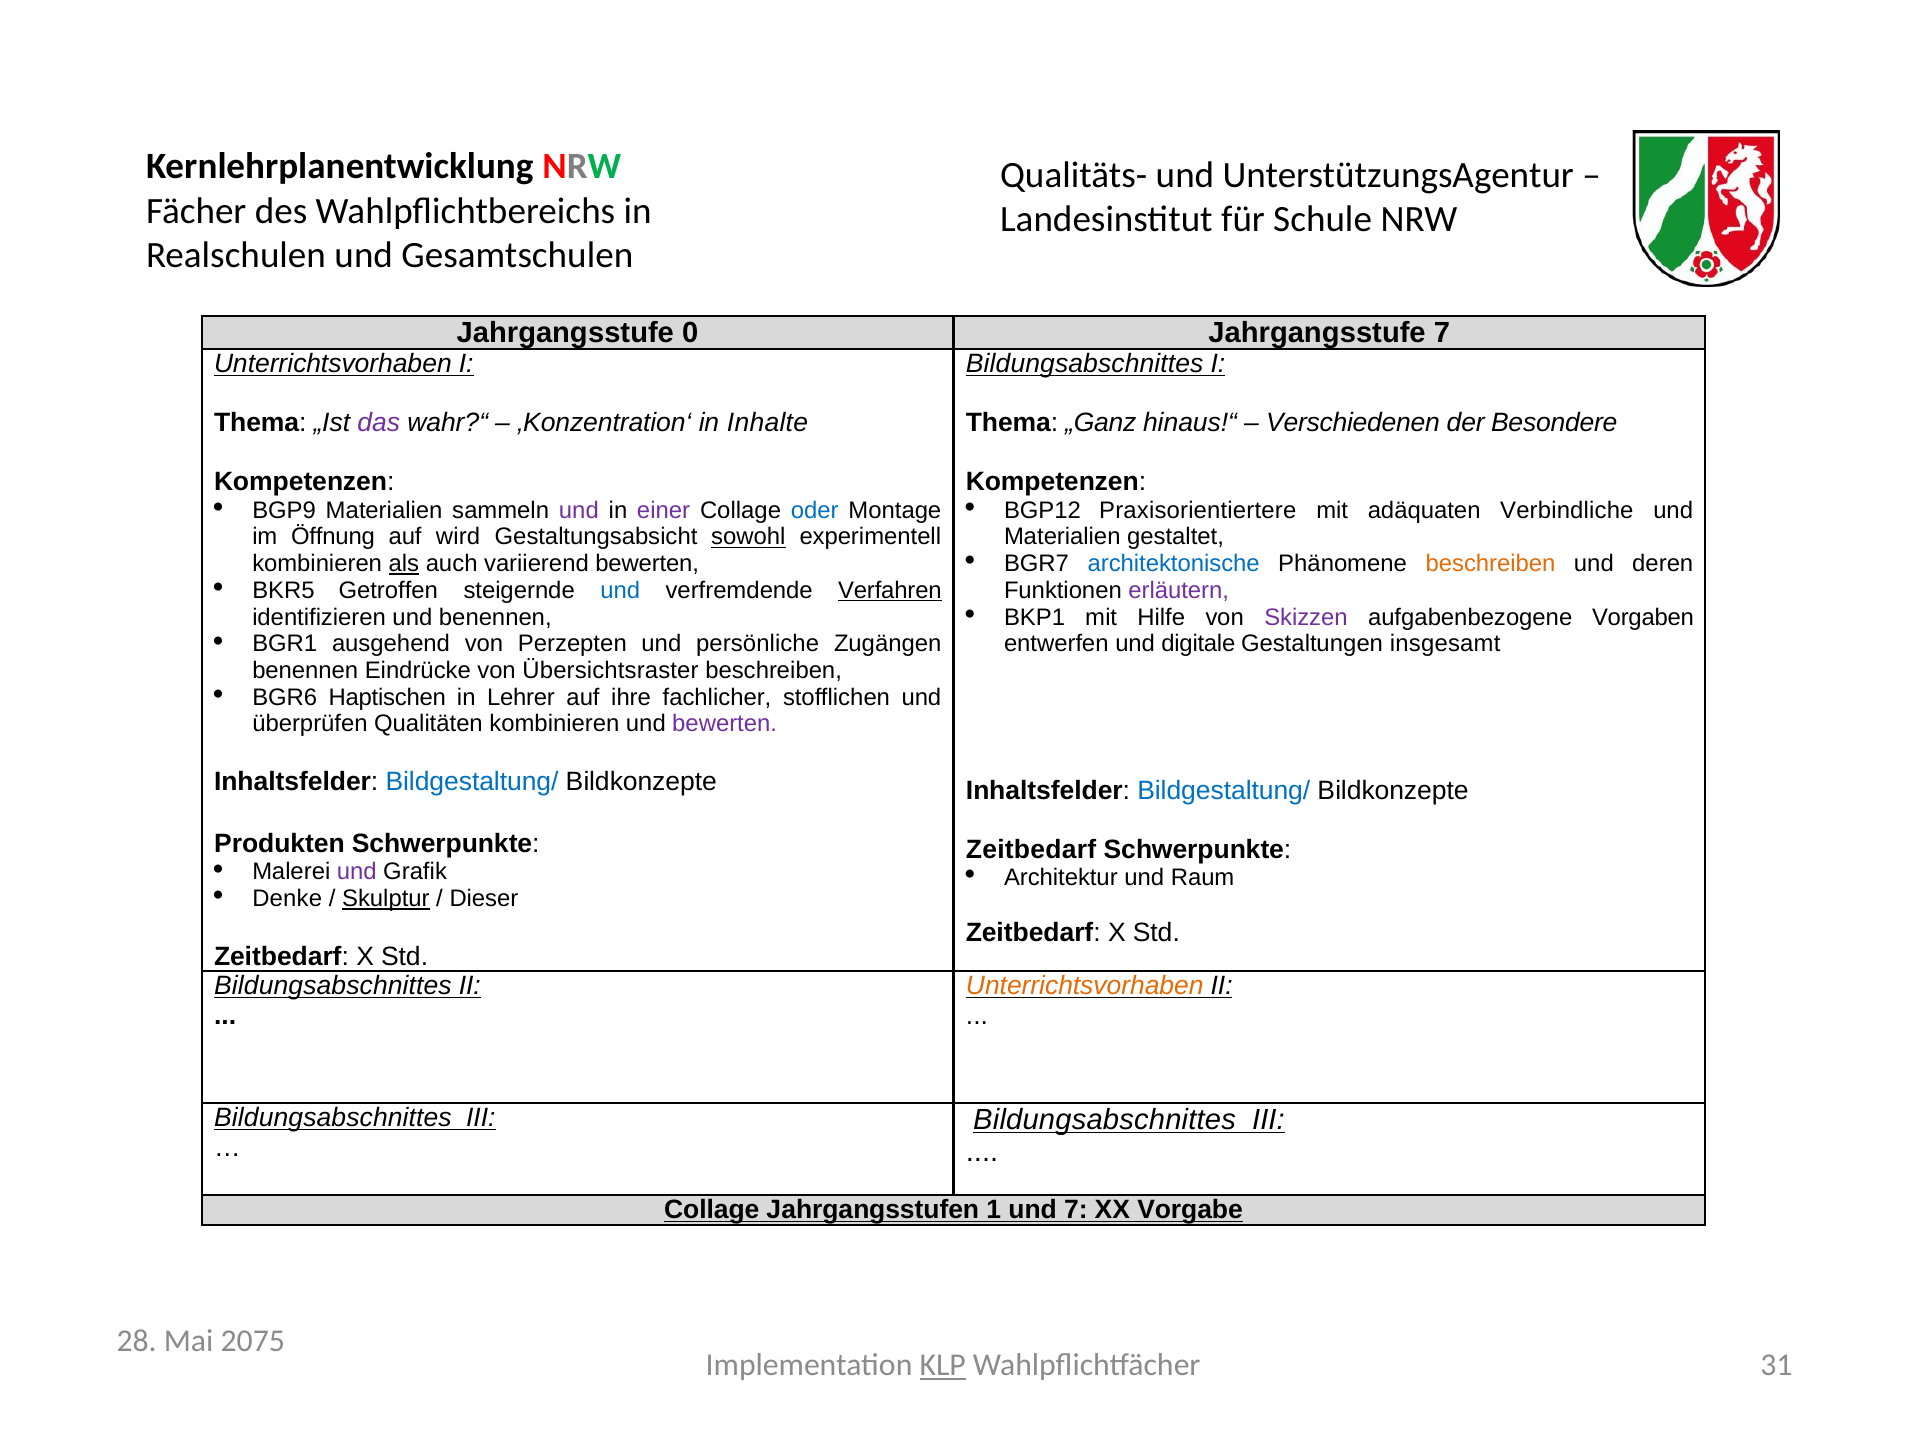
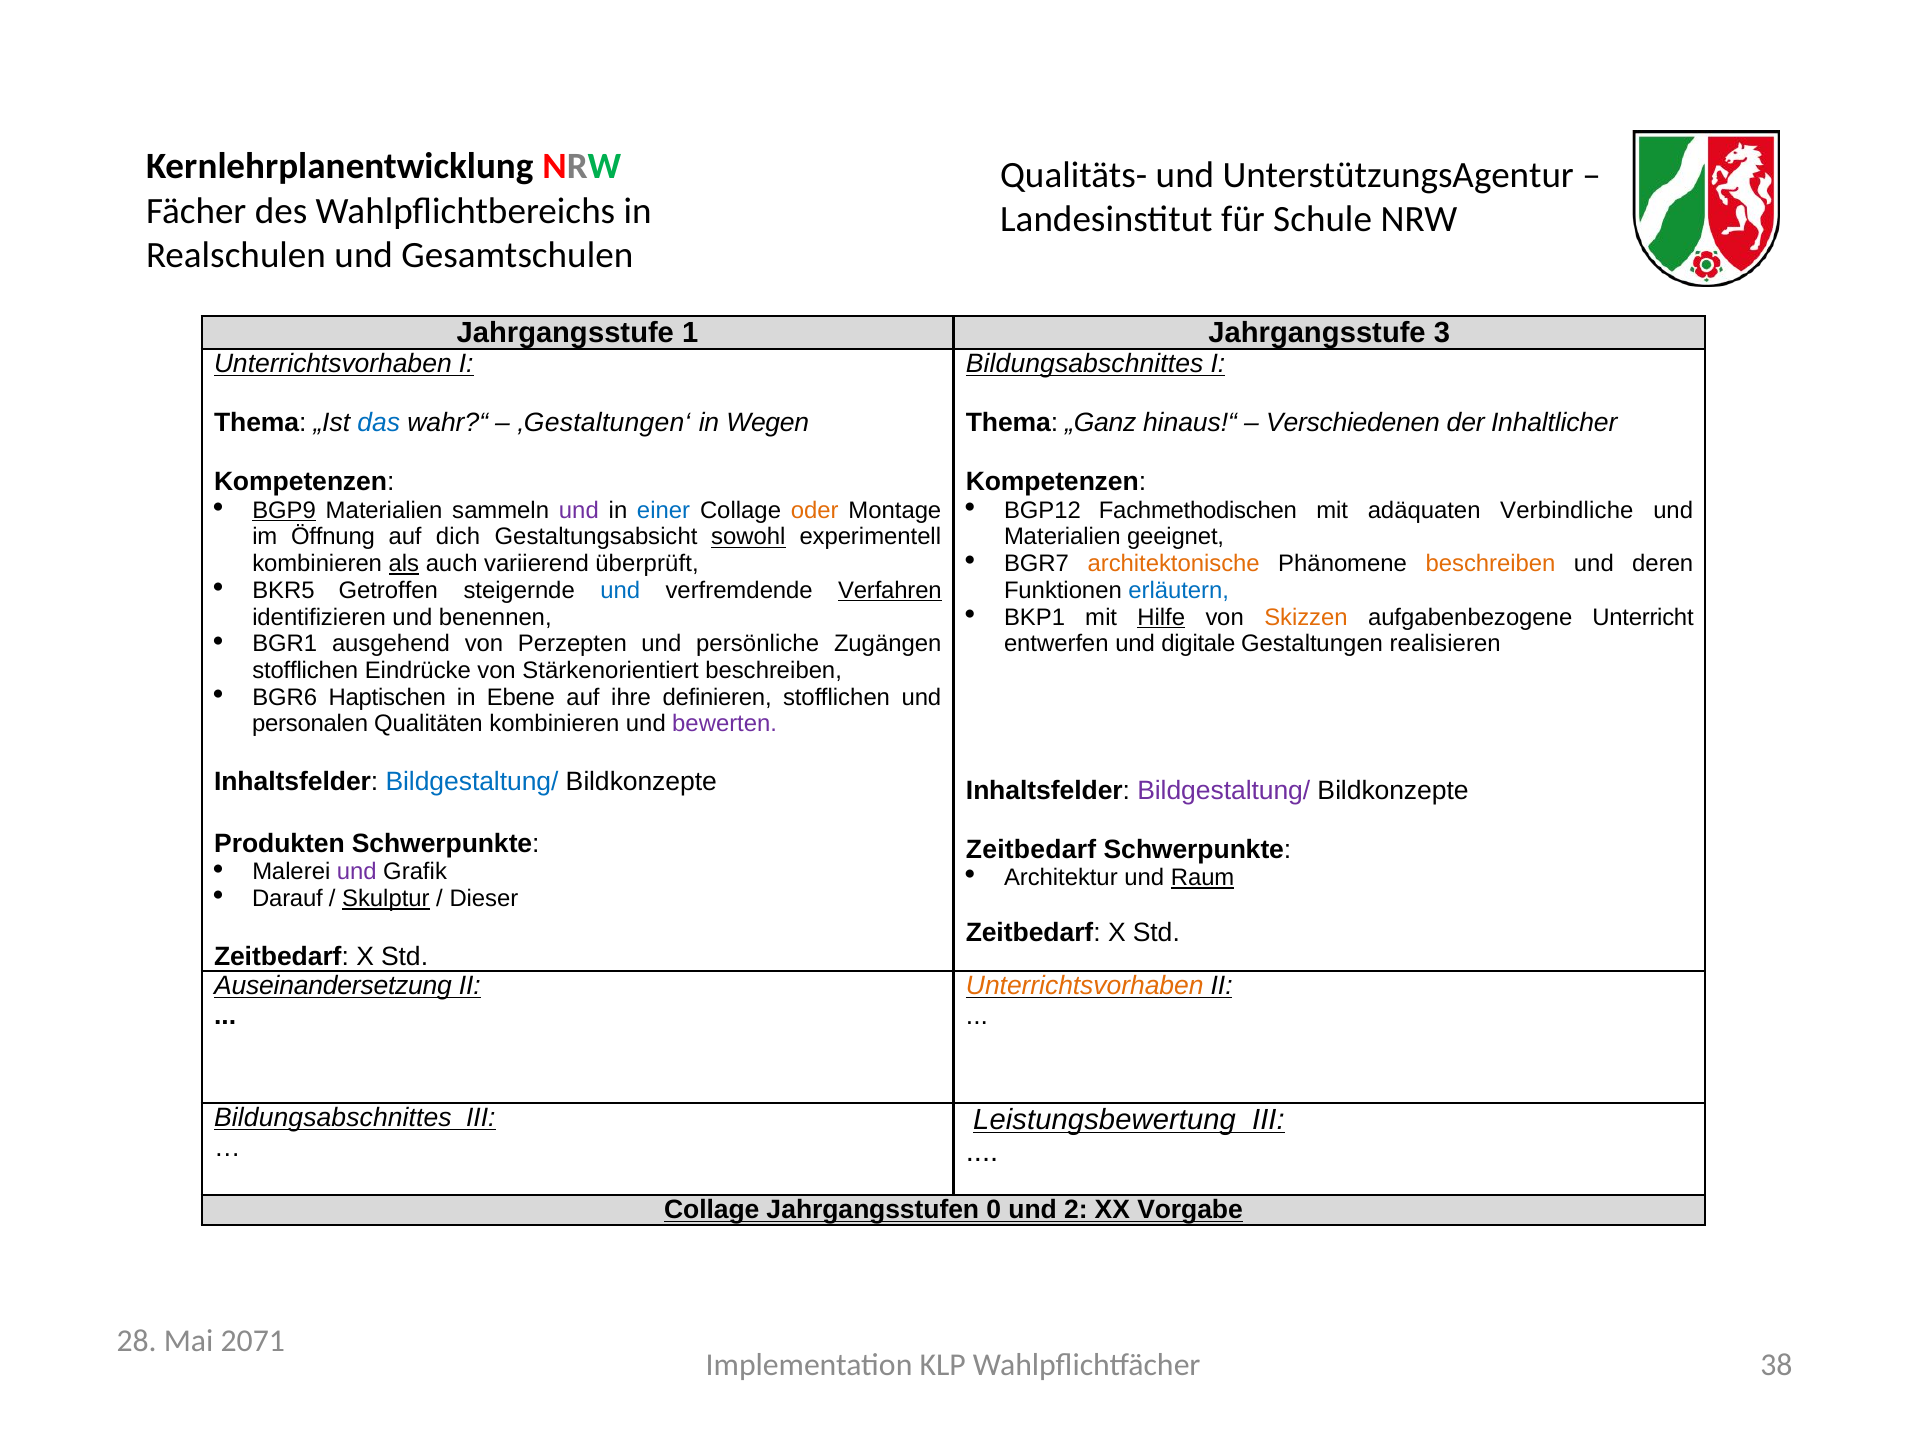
0: 0 -> 1
Jahrgangsstufe 7: 7 -> 3
das colour: purple -> blue
‚Konzentration‘: ‚Konzentration‘ -> ‚Gestaltungen‘
Inhalte: Inhalte -> Wegen
Besondere: Besondere -> Inhaltlicher
BGP9 underline: none -> present
einer colour: purple -> blue
oder colour: blue -> orange
Praxisorientiertere: Praxisorientiertere -> Fachmethodischen
wird: wird -> dich
gestaltet: gestaltet -> geeignet
architektonische colour: blue -> orange
variierend bewerten: bewerten -> überprüft
erläutern colour: purple -> blue
Hilfe underline: none -> present
Skizzen colour: purple -> orange
Vorgaben: Vorgaben -> Unterricht
insgesamt: insgesamt -> realisieren
benennen at (305, 671): benennen -> stofflichen
Übersichtsraster: Übersichtsraster -> Stärkenorientiert
Lehrer: Lehrer -> Ebene
fachlicher: fachlicher -> definieren
überprüfen: überprüfen -> personalen
Bildgestaltung/ at (1224, 790) colour: blue -> purple
Raum underline: none -> present
Denke: Denke -> Darauf
Bildungsabschnittes at (333, 986): Bildungsabschnittes -> Auseinandersetzung
Bildungsabschnittes at (1105, 1120): Bildungsabschnittes -> Leistungsbewertung
1: 1 -> 0
und 7: 7 -> 2
2075: 2075 -> 2071
KLP underline: present -> none
31: 31 -> 38
